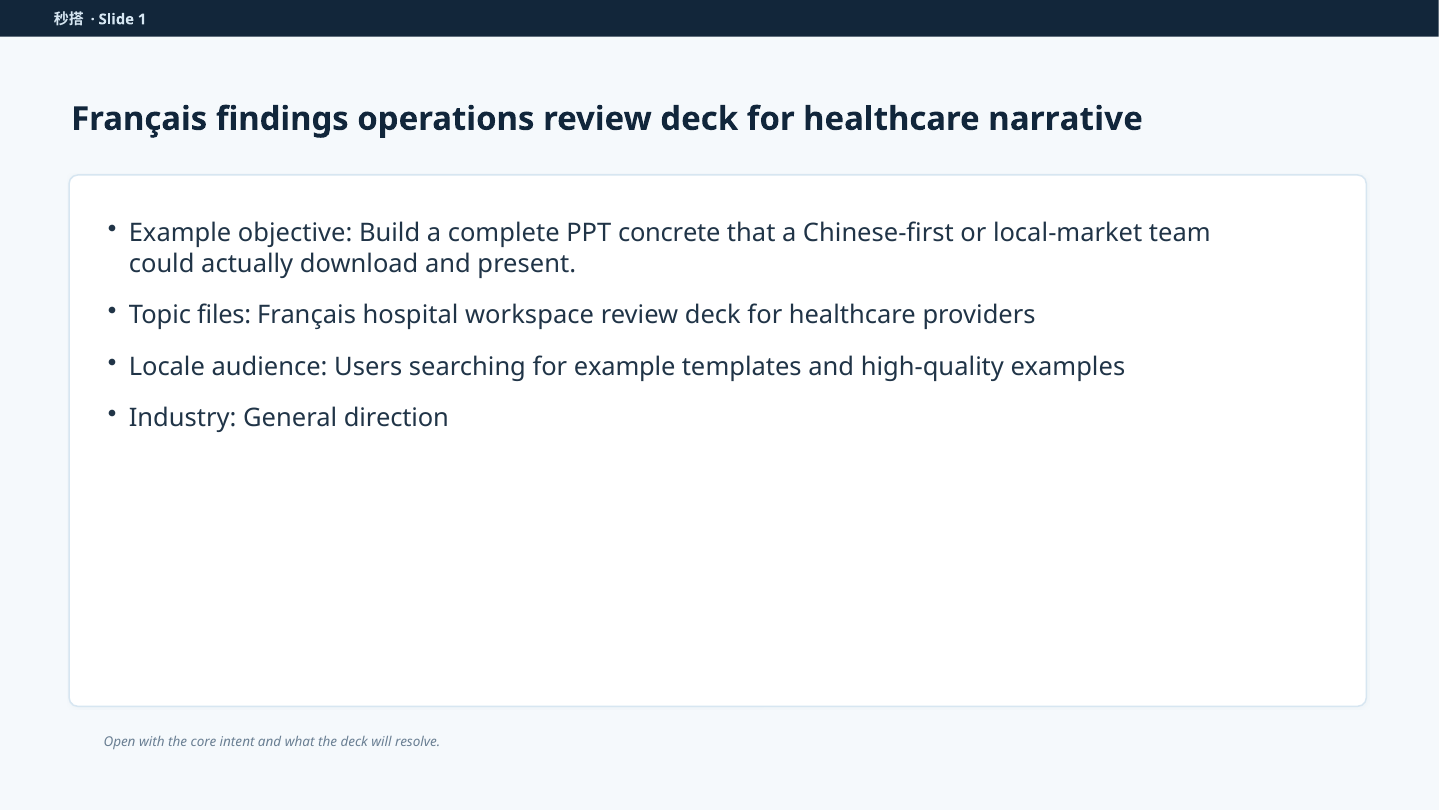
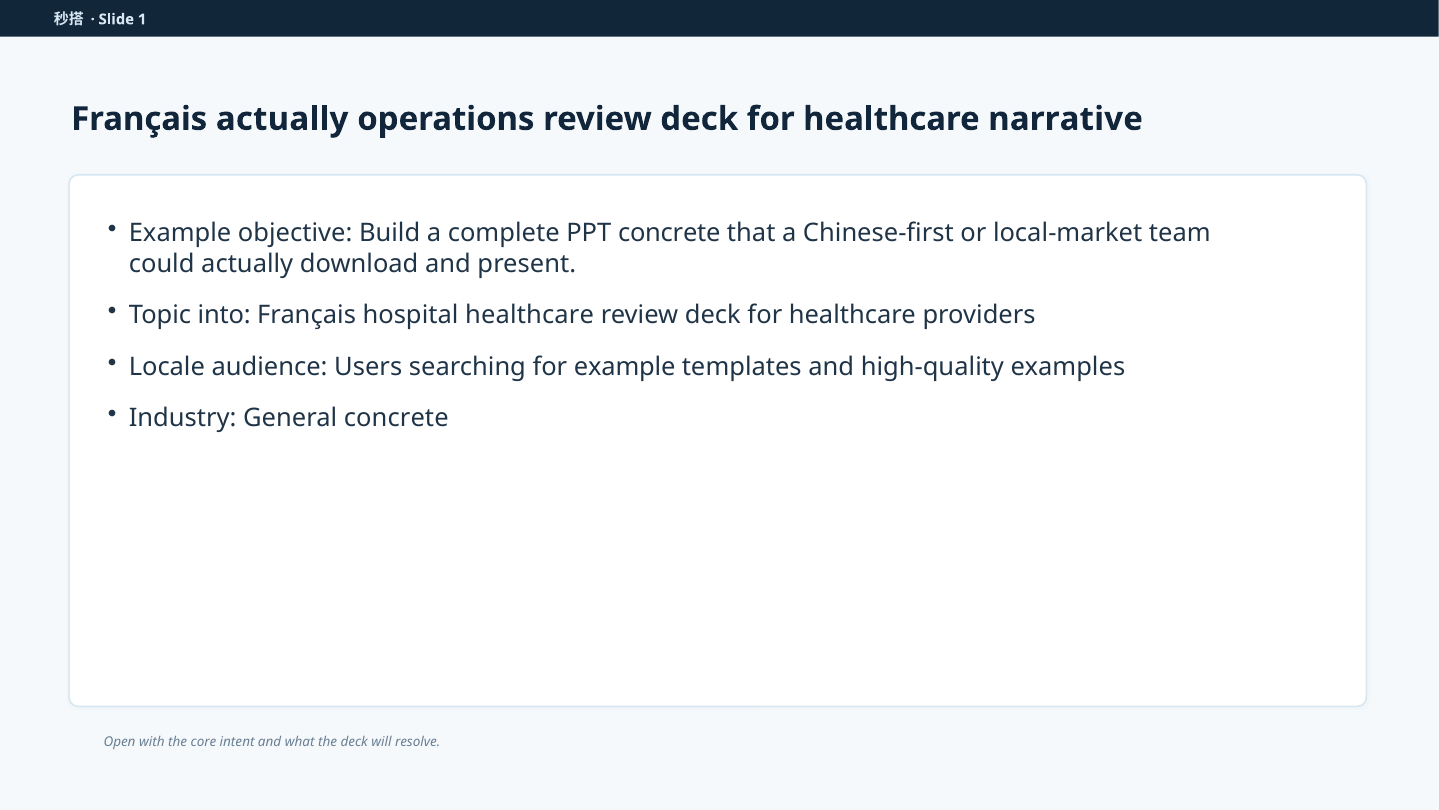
Français findings: findings -> actually
files: files -> into
hospital workspace: workspace -> healthcare
General direction: direction -> concrete
